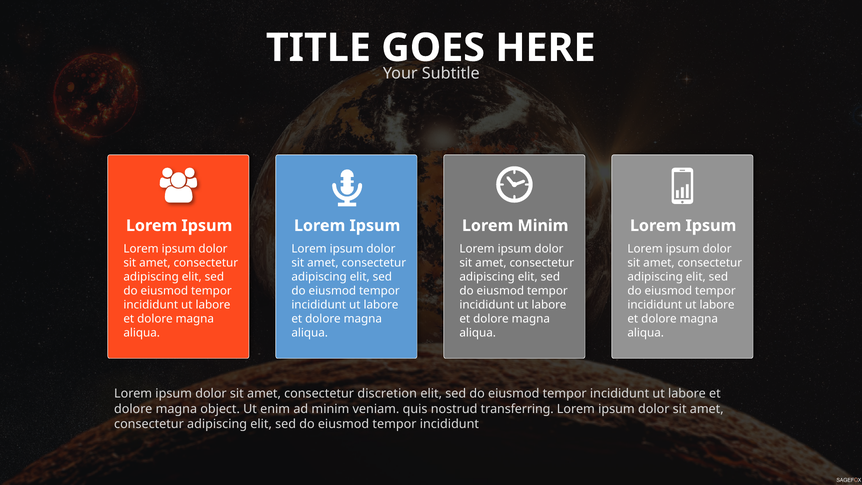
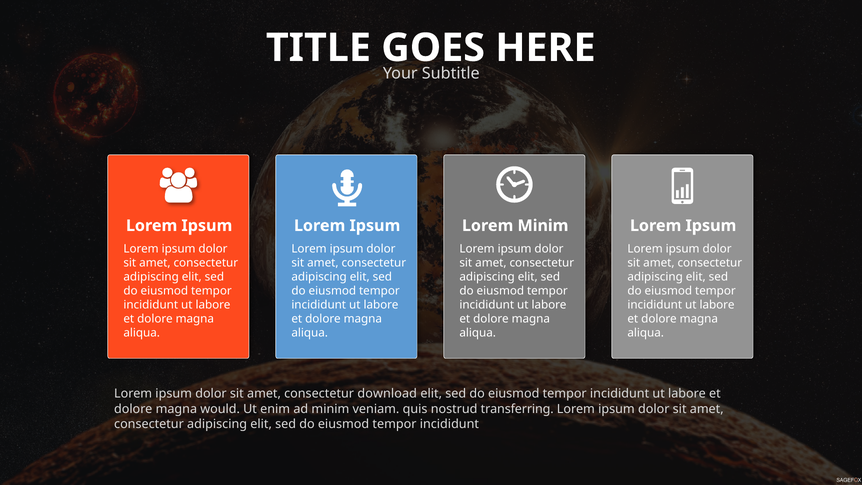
discretion: discretion -> download
object: object -> would
